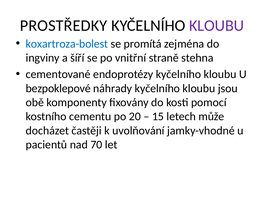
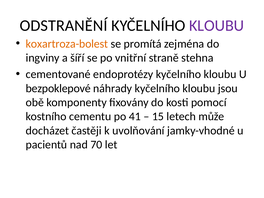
PROSTŘEDKY: PROSTŘEDKY -> ODSTRANĚNÍ
koxartroza-bolest colour: blue -> orange
20: 20 -> 41
